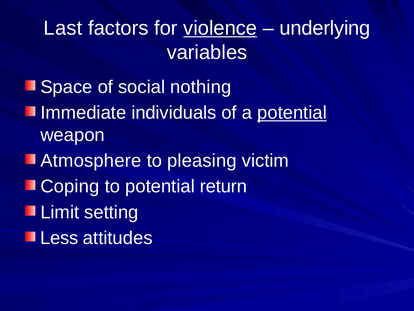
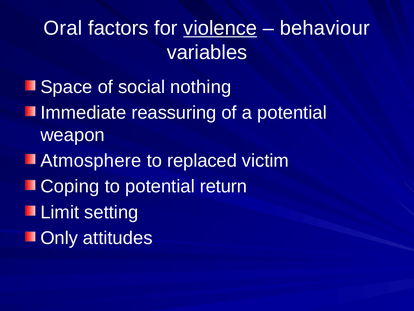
Last: Last -> Oral
underlying: underlying -> behaviour
individuals: individuals -> reassuring
potential at (292, 113) underline: present -> none
pleasing: pleasing -> replaced
Less: Less -> Only
